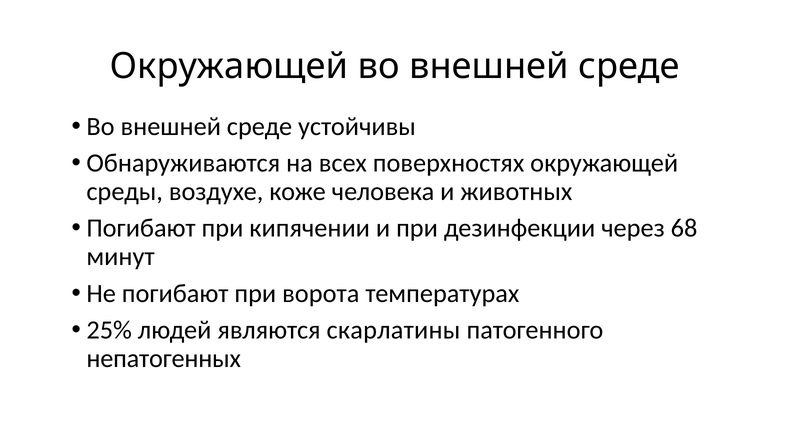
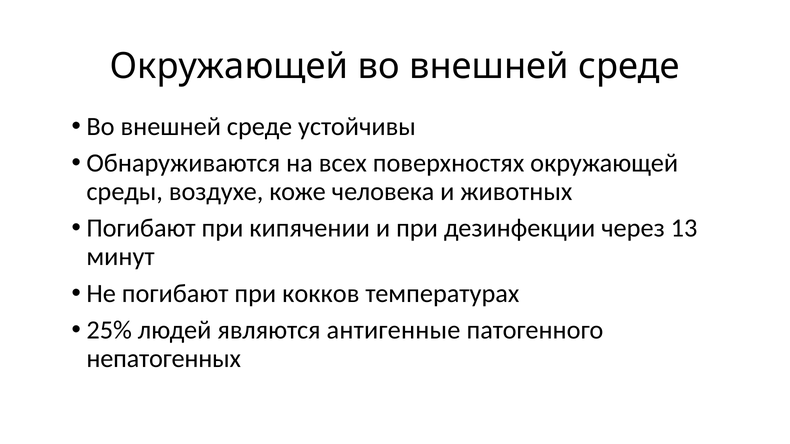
68: 68 -> 13
ворота: ворота -> кокков
скарлатины: скарлатины -> антигенные
